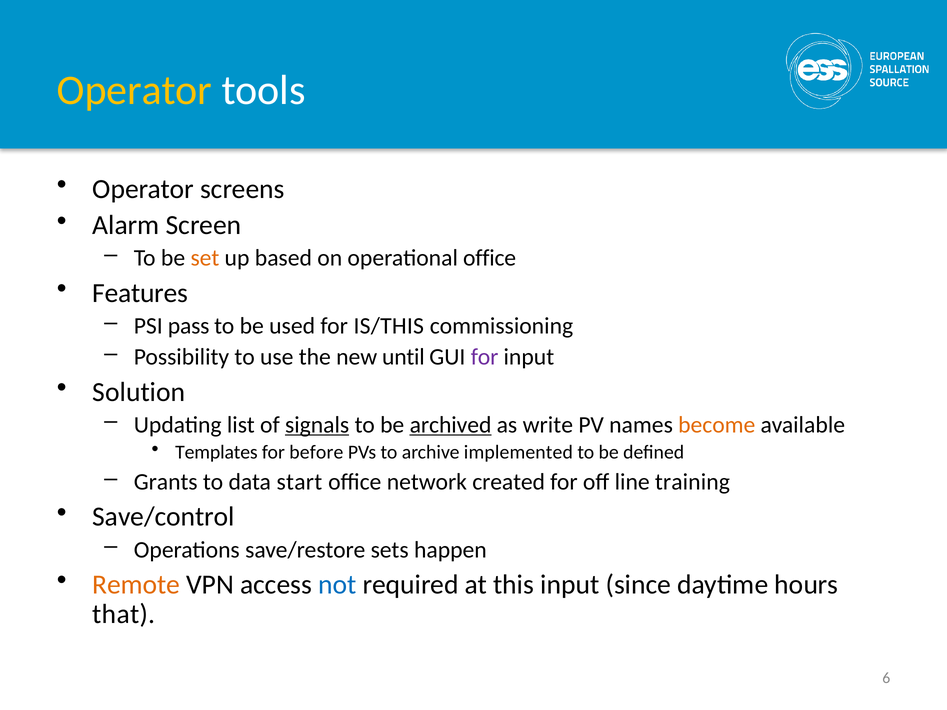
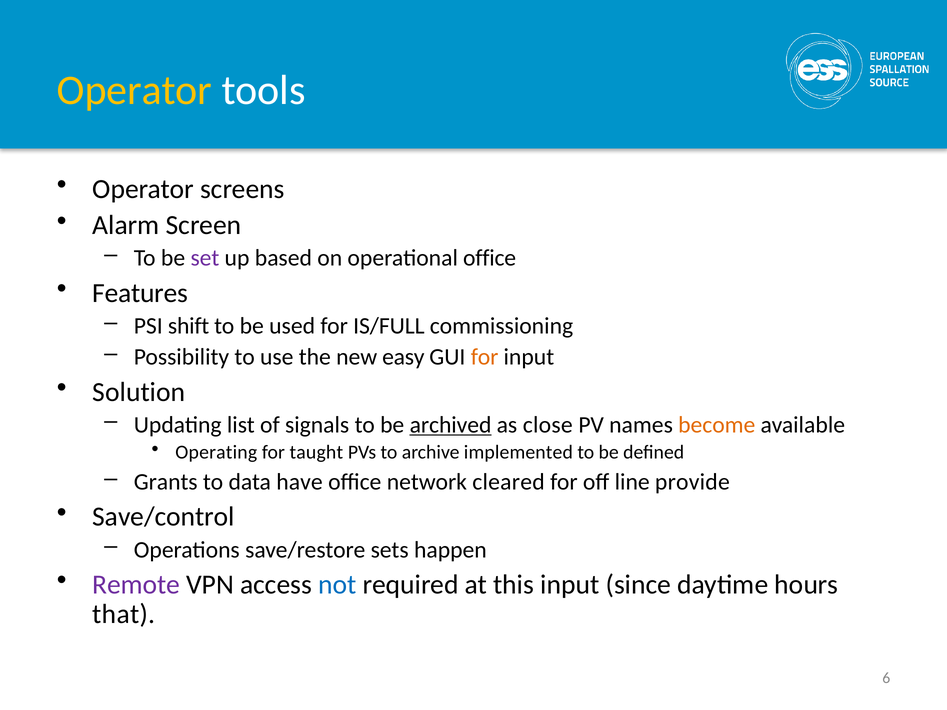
set colour: orange -> purple
pass: pass -> shift
IS/THIS: IS/THIS -> IS/FULL
until: until -> easy
for at (485, 357) colour: purple -> orange
signals underline: present -> none
write: write -> close
Templates: Templates -> Operating
before: before -> taught
start: start -> have
created: created -> cleared
training: training -> provide
Remote colour: orange -> purple
